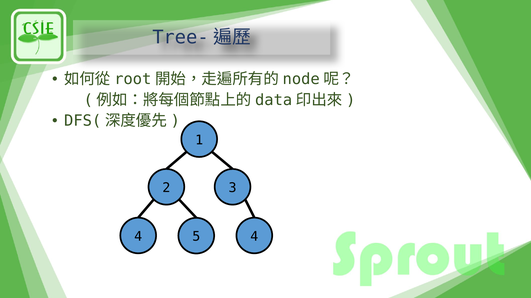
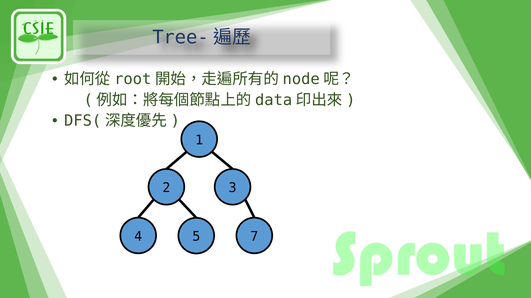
5 4: 4 -> 7
